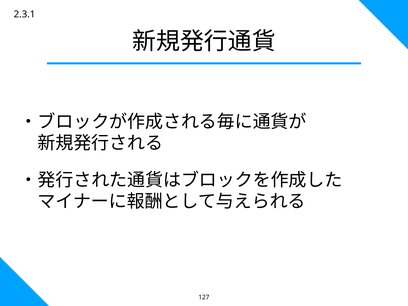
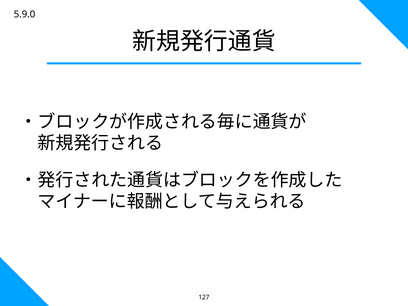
2.3.1: 2.3.1 -> 5.9.0
